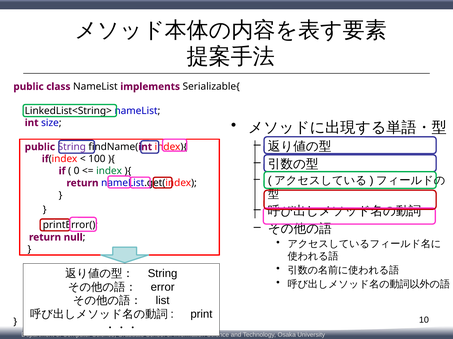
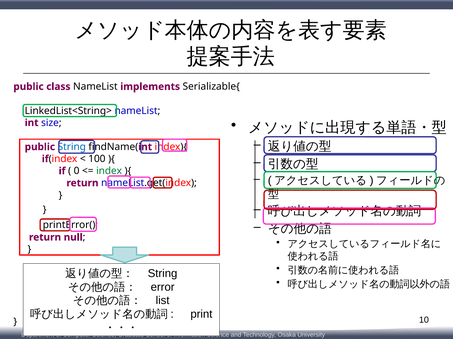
String at (72, 147) colour: purple -> blue
